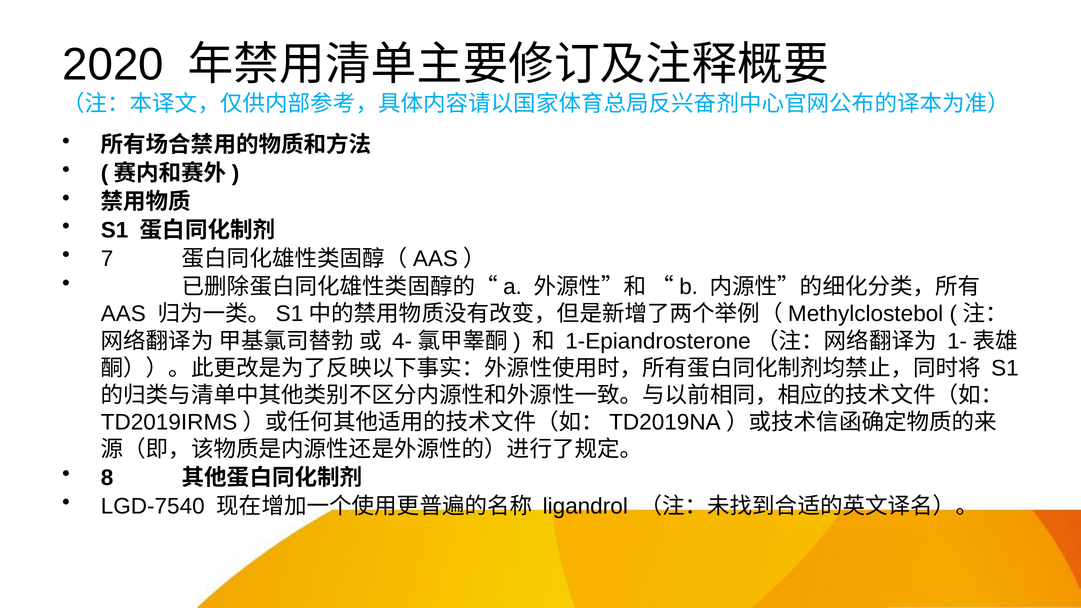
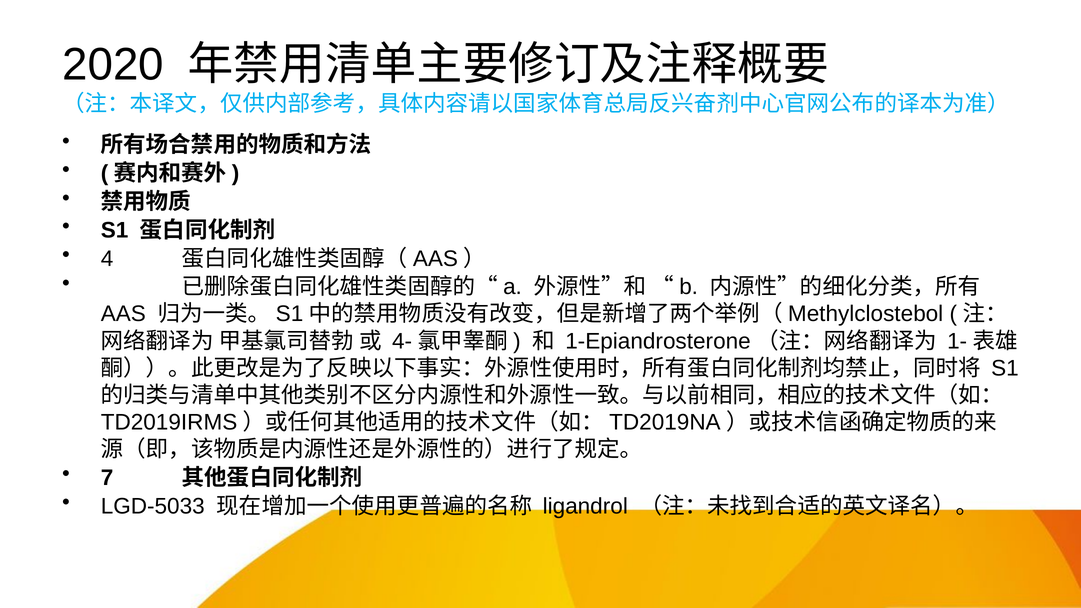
7: 7 -> 4
8: 8 -> 7
LGD-7540: LGD-7540 -> LGD-5033
